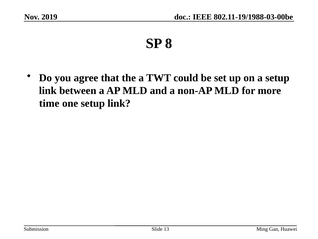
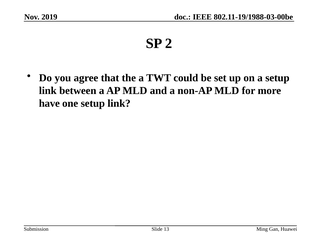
8: 8 -> 2
time: time -> have
